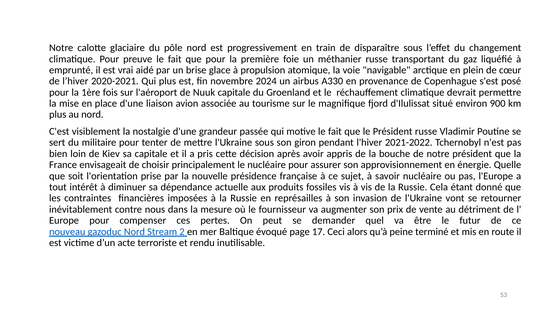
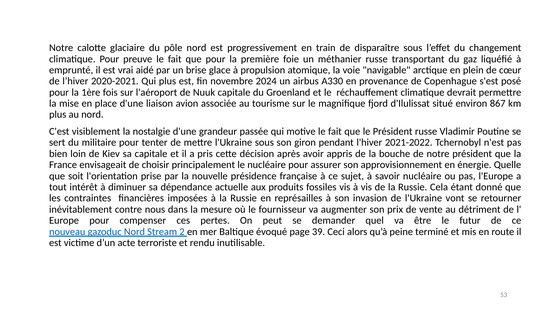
900: 900 -> 867
17: 17 -> 39
